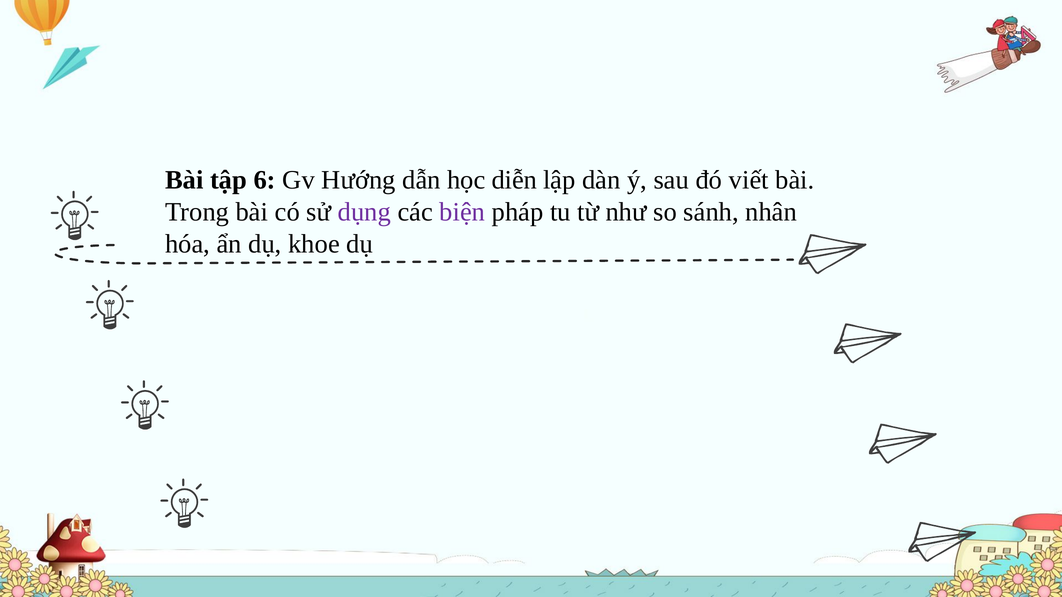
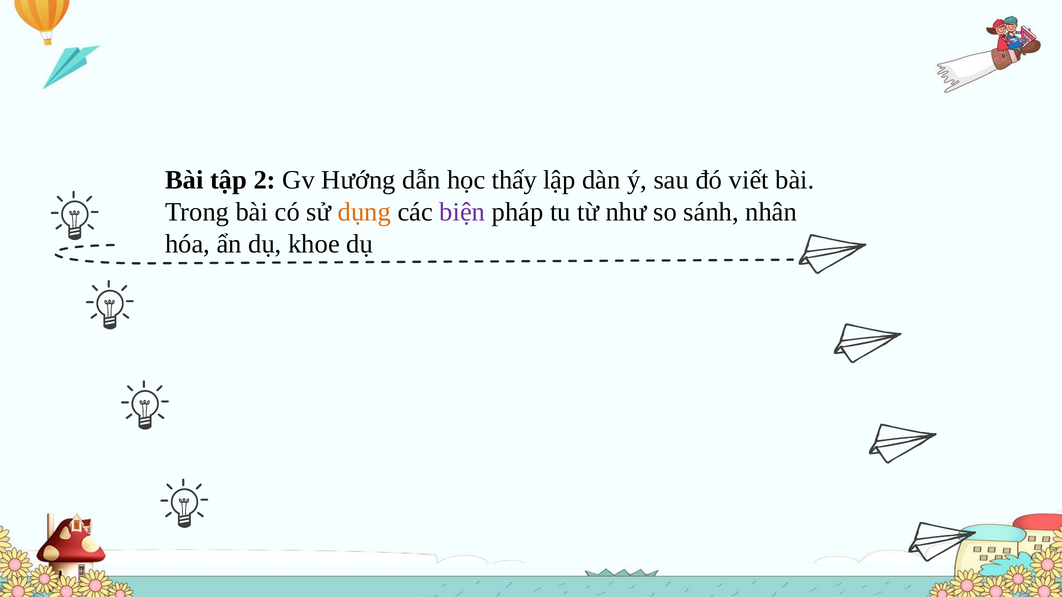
6: 6 -> 2
diễn: diễn -> thấy
dụng colour: purple -> orange
